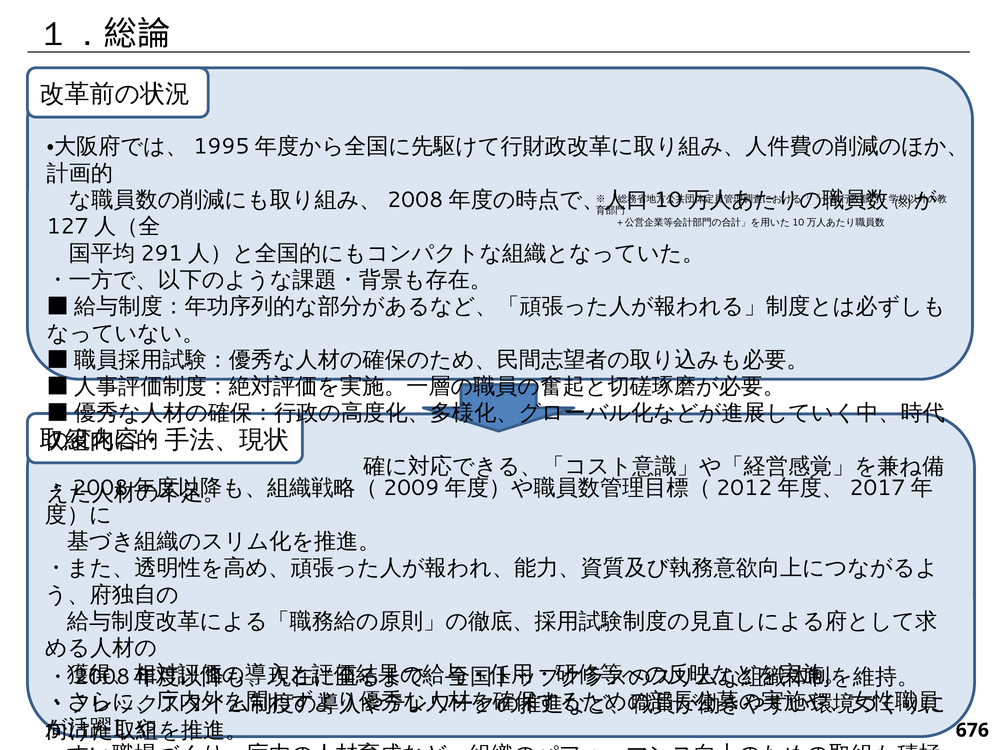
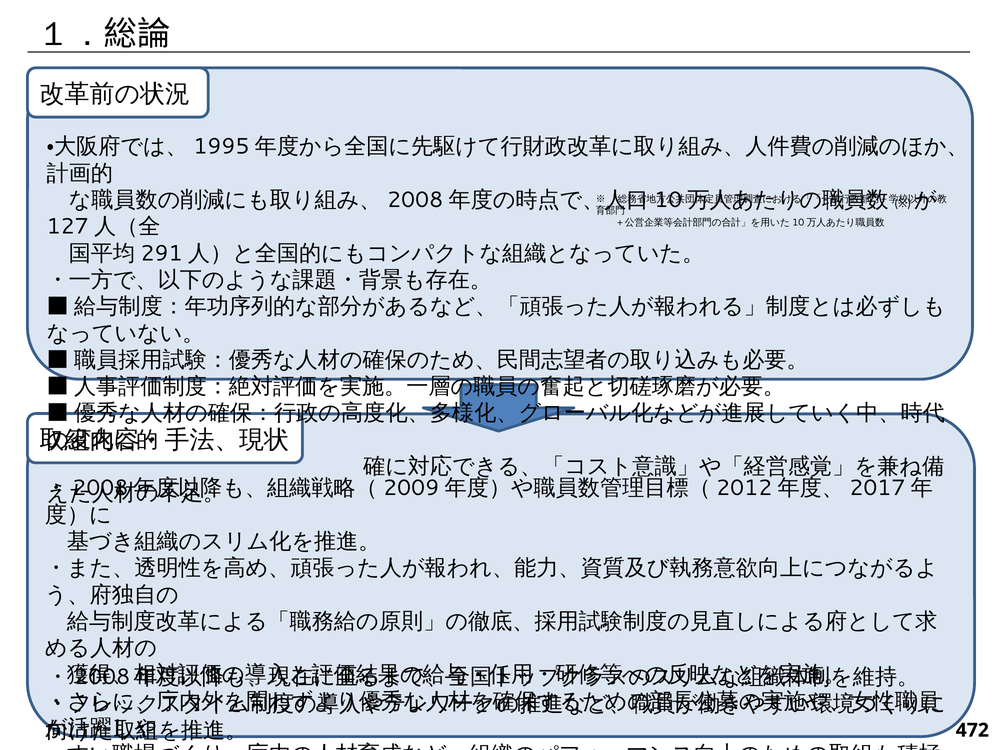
676: 676 -> 472
